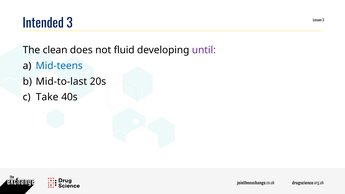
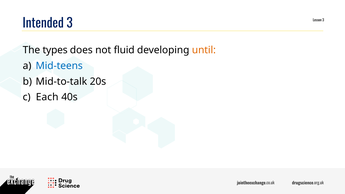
clean: clean -> types
until colour: purple -> orange
Mid-to-last: Mid-to-last -> Mid-to-talk
Take: Take -> Each
